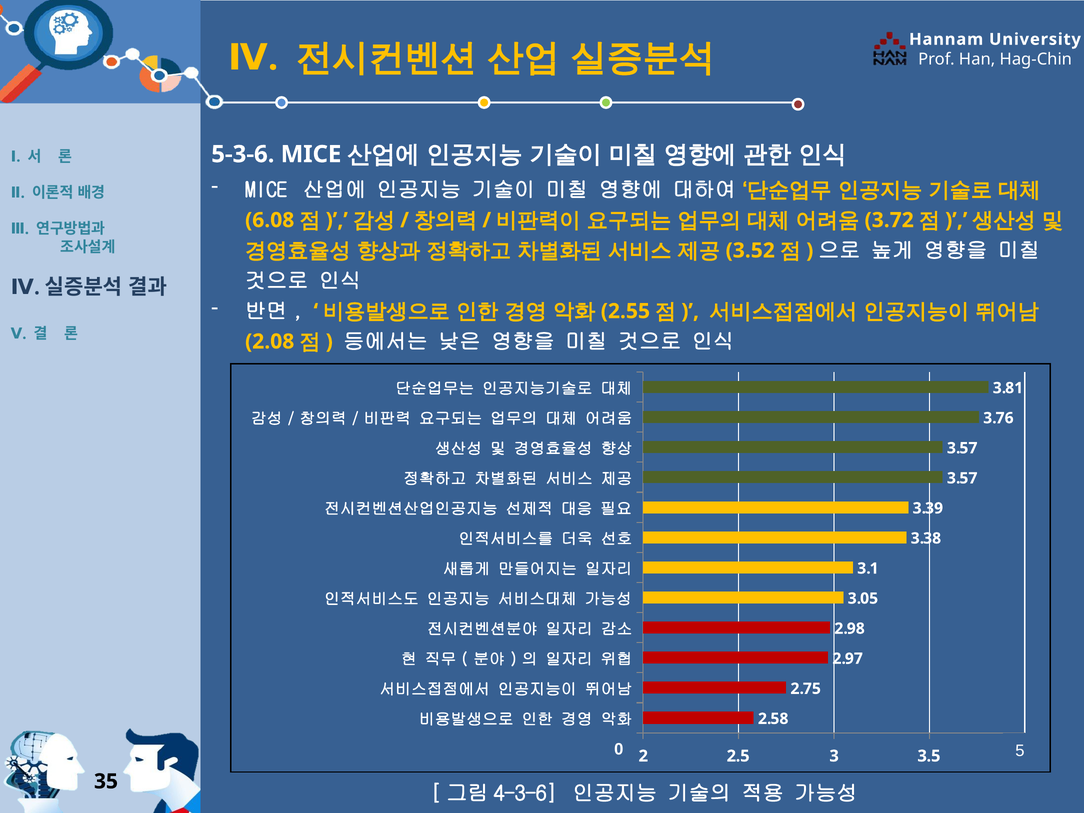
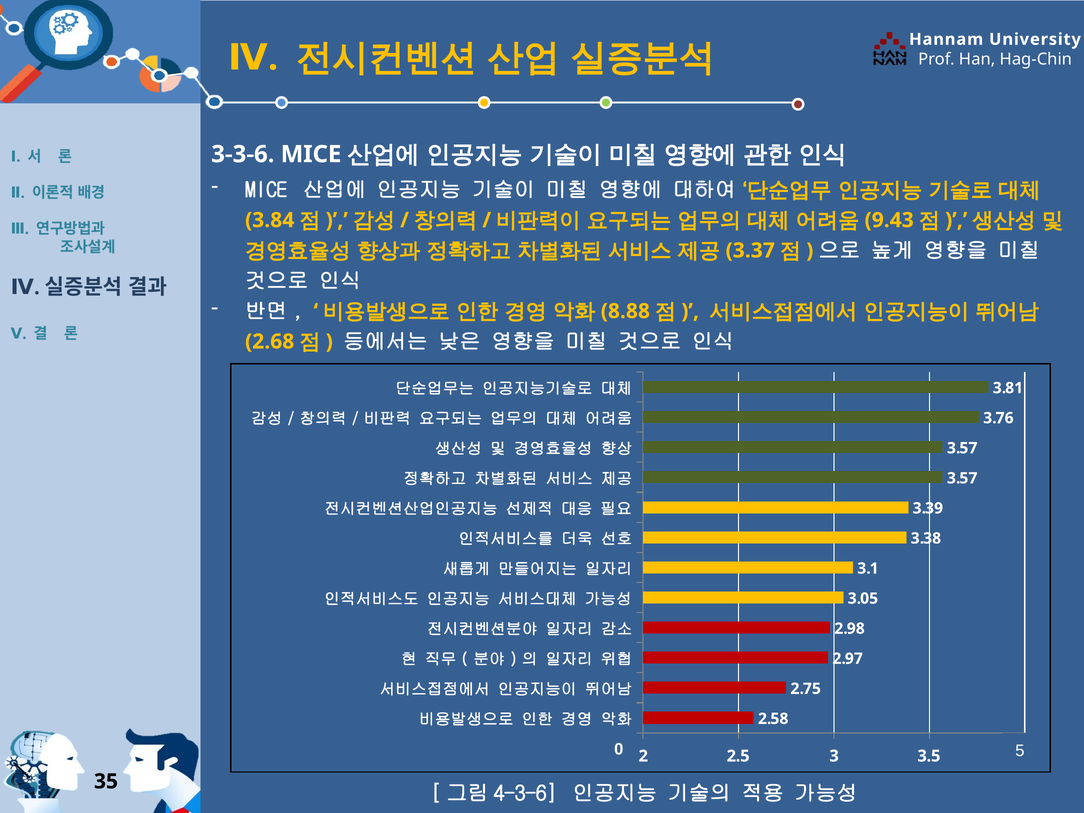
5-3-6: 5-3-6 -> 3-3-6
6.08: 6.08 -> 3.84
3.72: 3.72 -> 9.43
3.52: 3.52 -> 3.37
2.55: 2.55 -> 8.88
2.08: 2.08 -> 2.68
